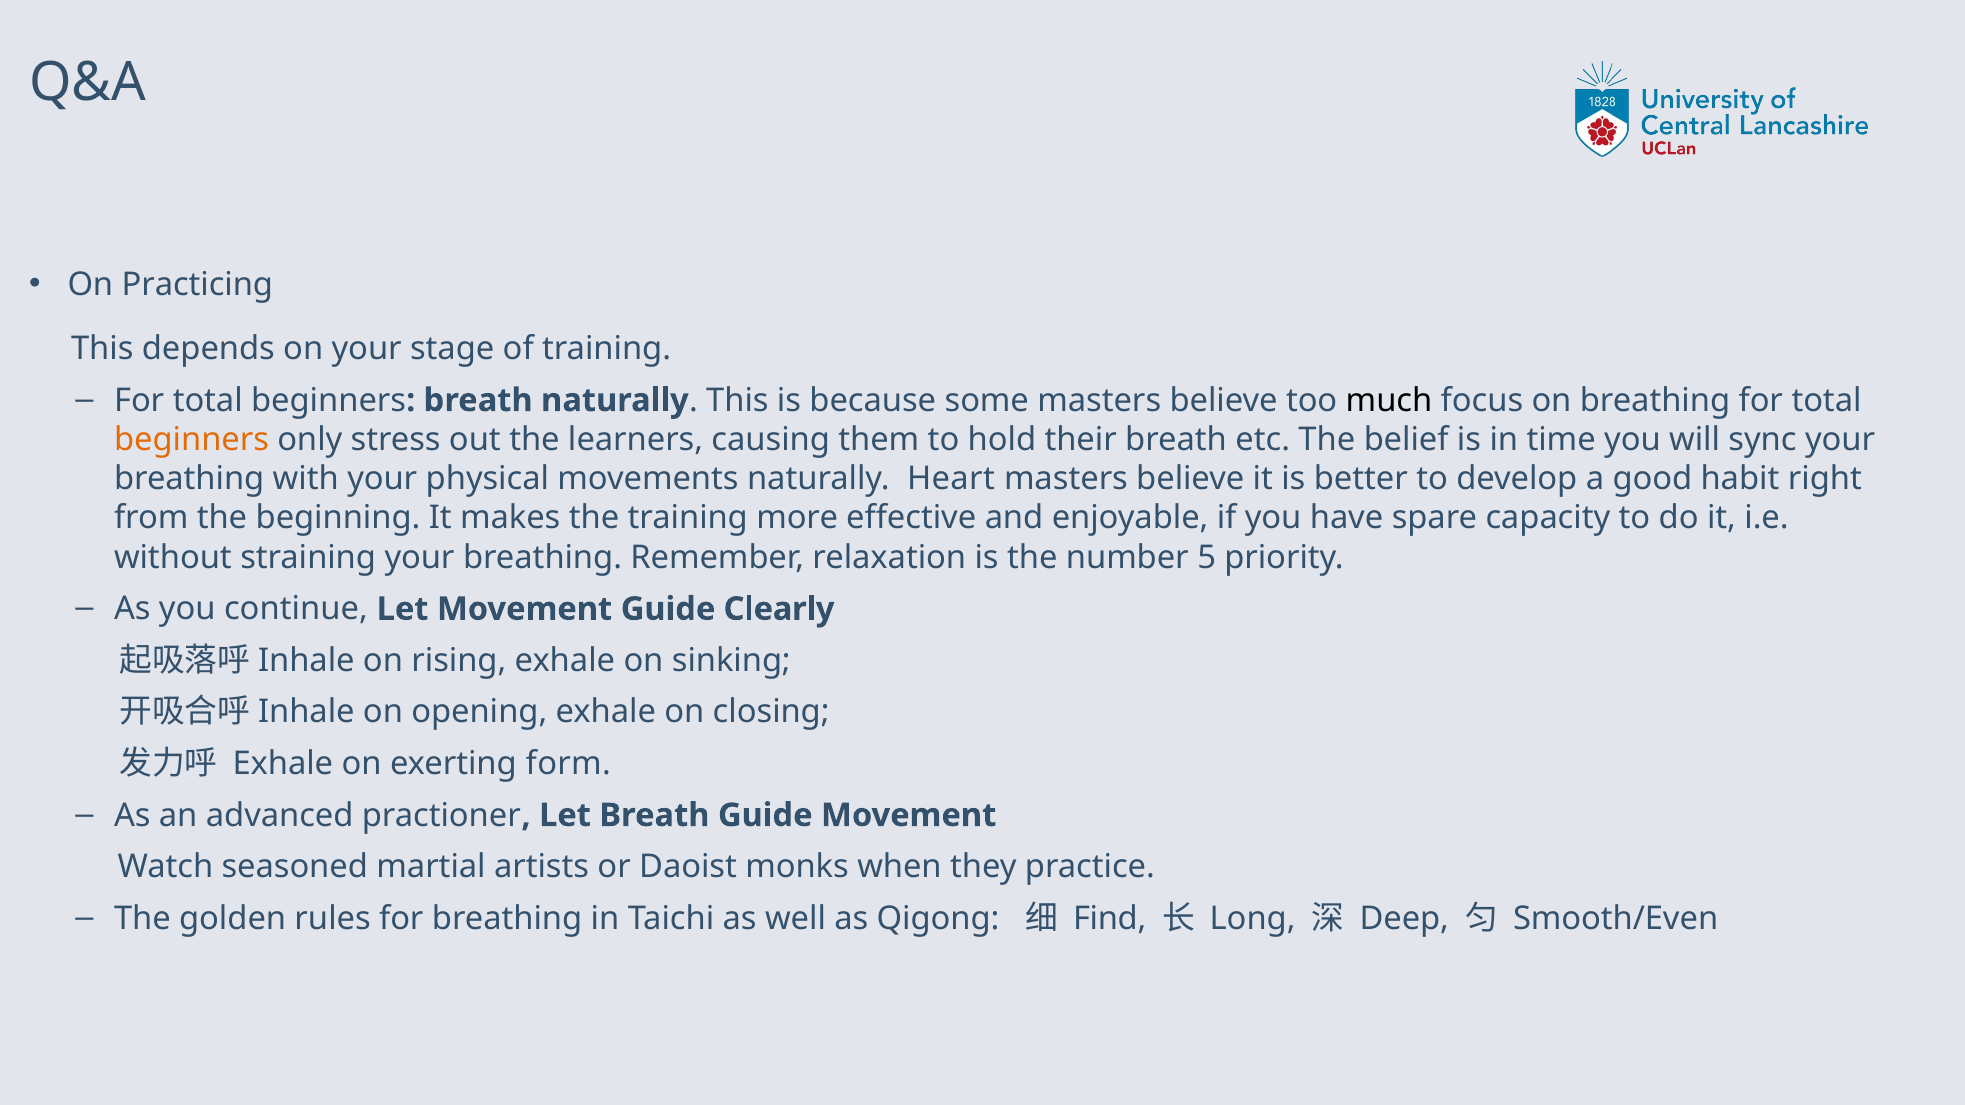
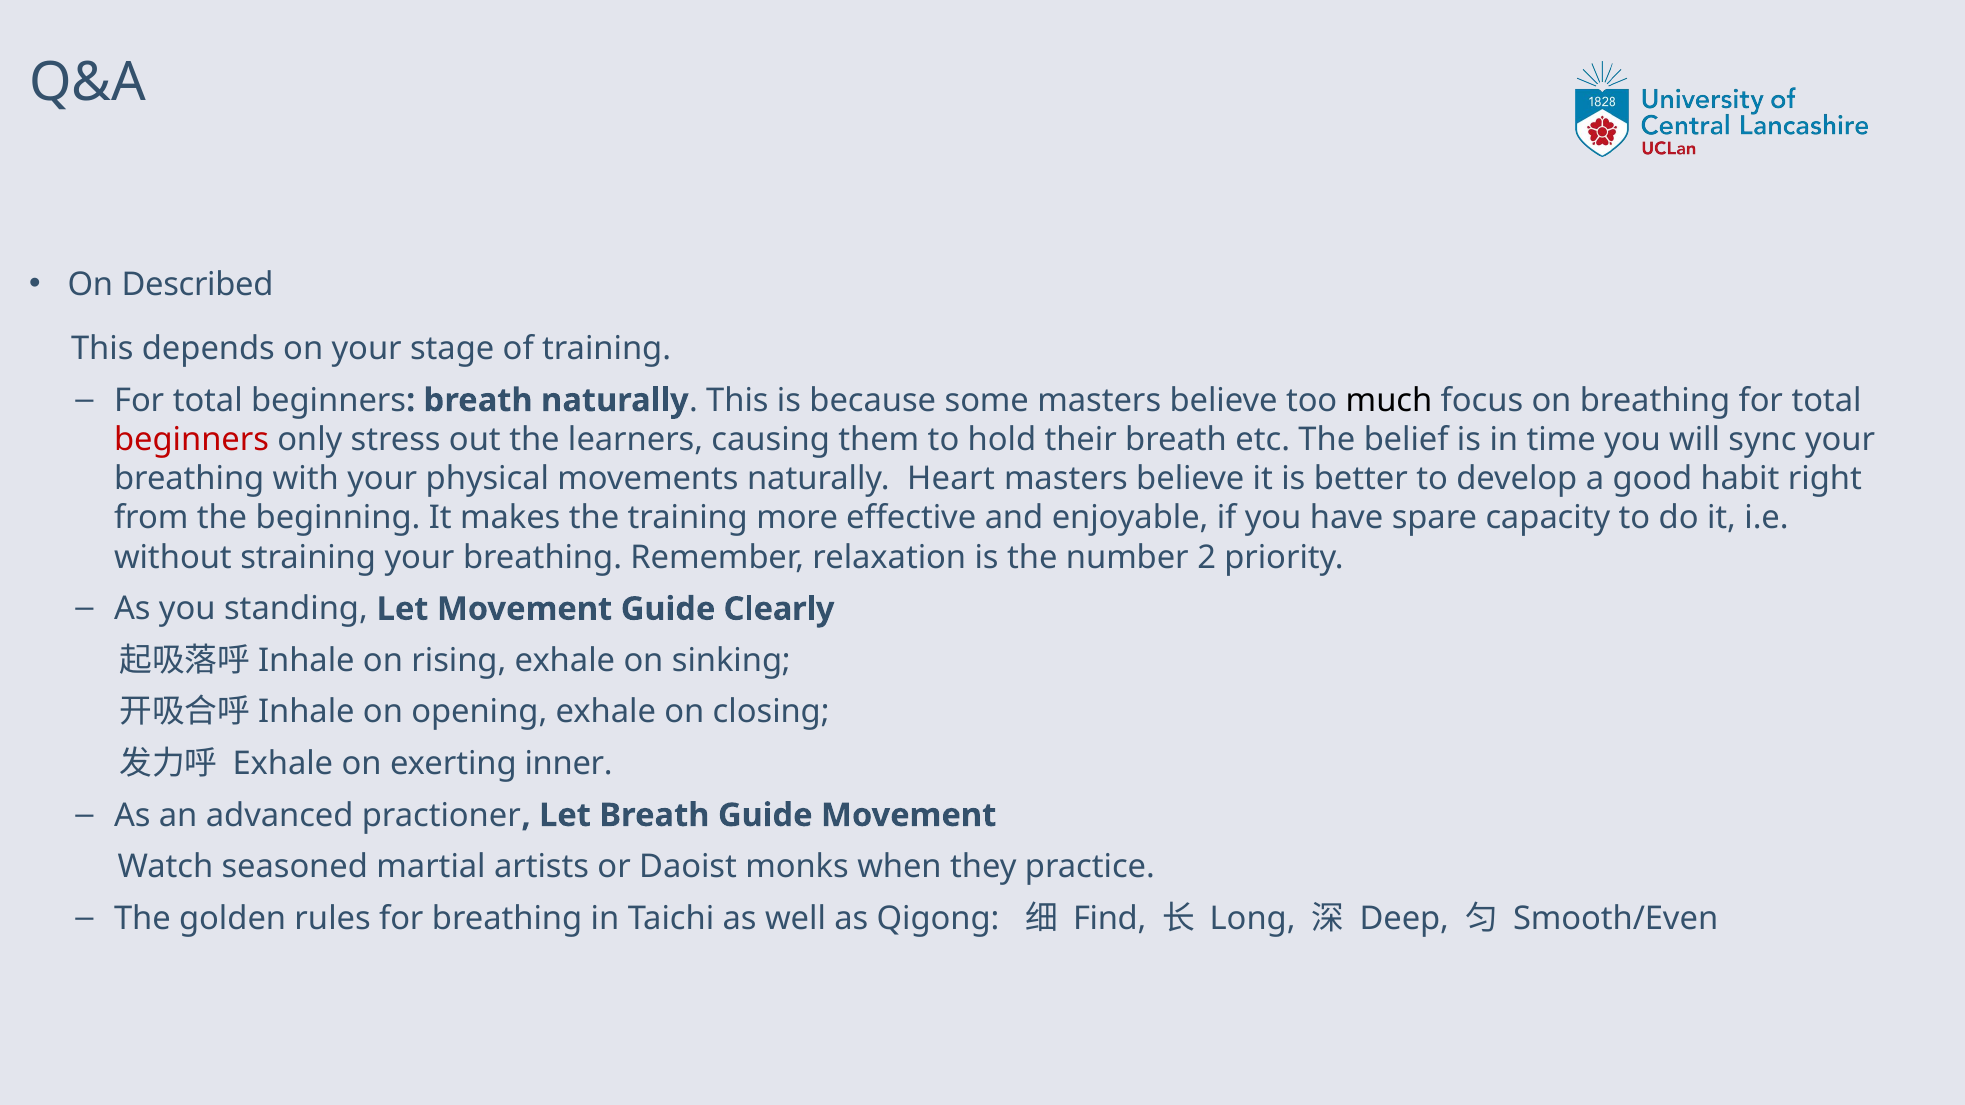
Practicing: Practicing -> Described
beginners at (192, 440) colour: orange -> red
5: 5 -> 2
continue: continue -> standing
form: form -> inner
